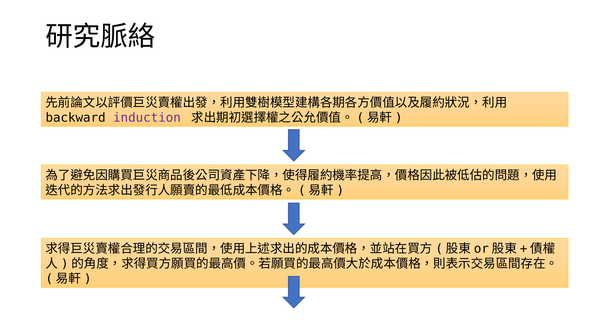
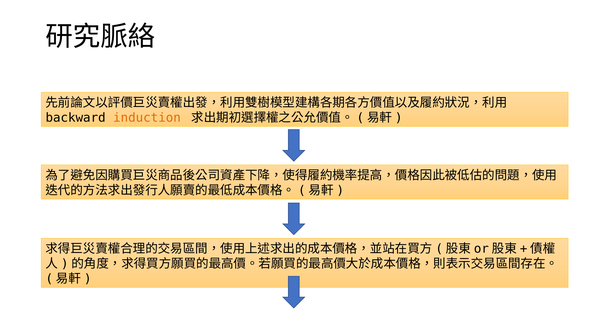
induction colour: purple -> orange
